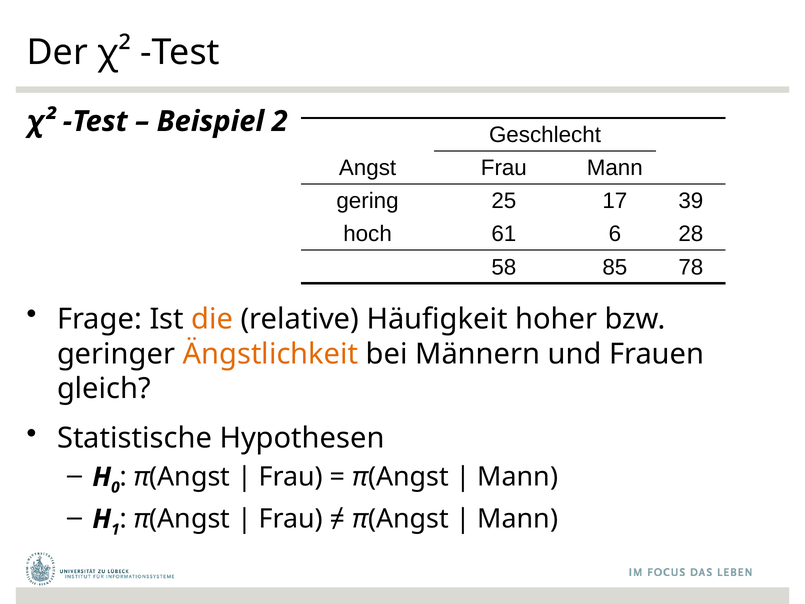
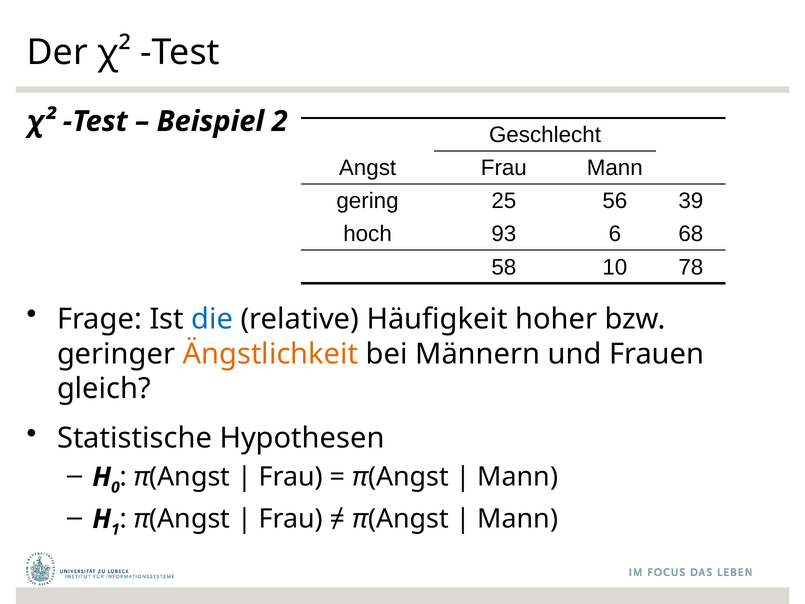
17: 17 -> 56
61: 61 -> 93
28: 28 -> 68
85: 85 -> 10
die colour: orange -> blue
